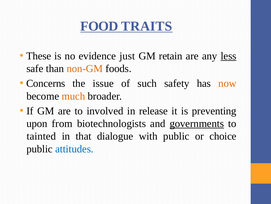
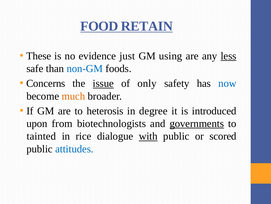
TRAITS: TRAITS -> RETAIN
retain: retain -> using
non-GM colour: orange -> blue
issue underline: none -> present
such: such -> only
now colour: orange -> blue
involved: involved -> heterosis
release: release -> degree
preventing: preventing -> introduced
that: that -> rice
with underline: none -> present
choice: choice -> scored
